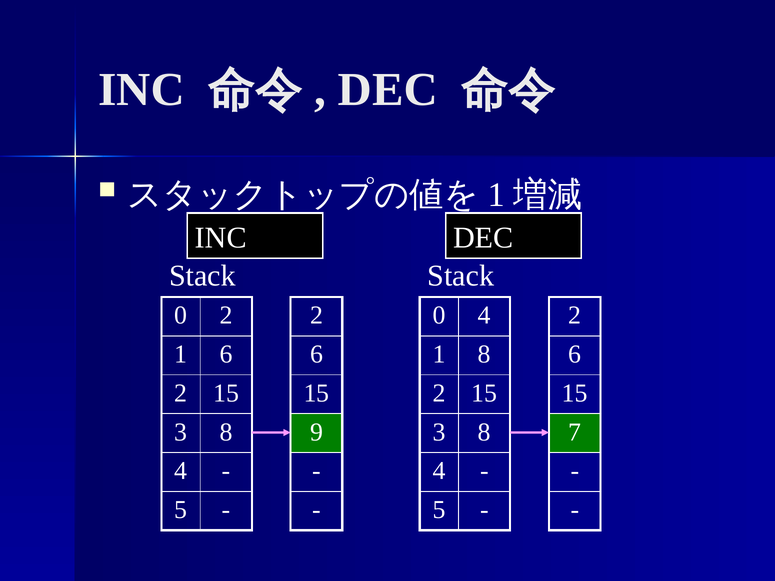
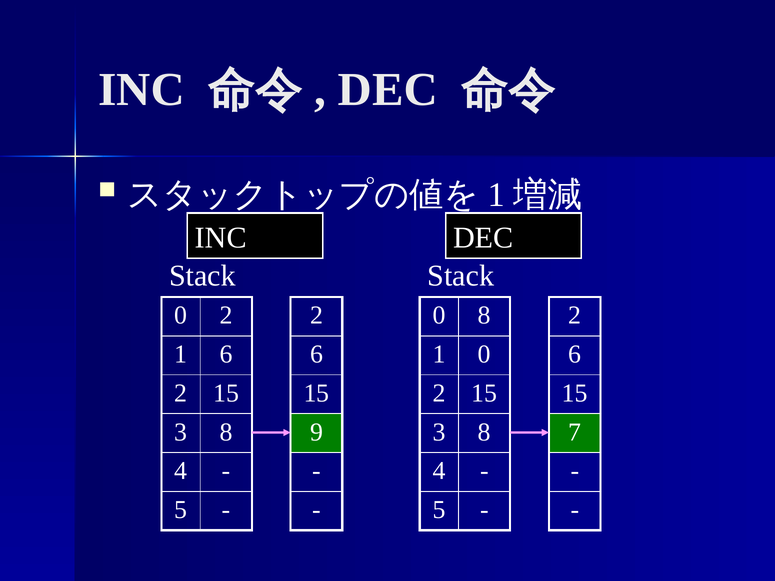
0 4: 4 -> 8
1 8: 8 -> 0
